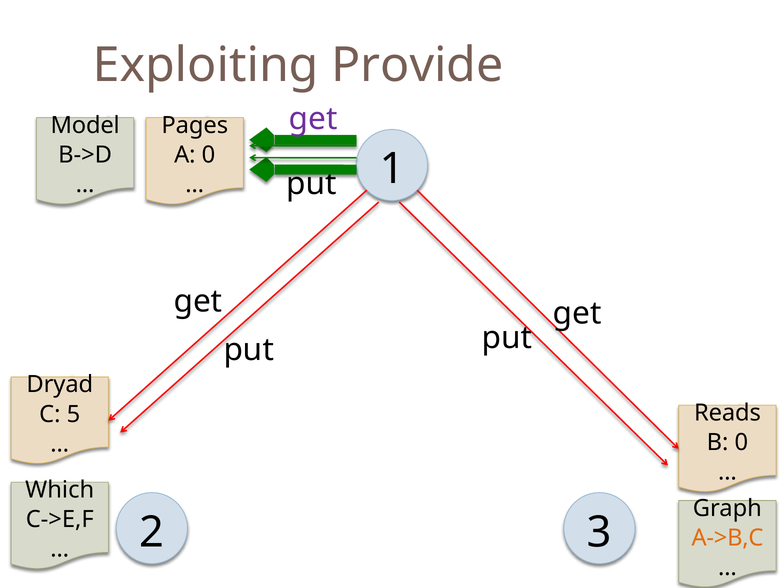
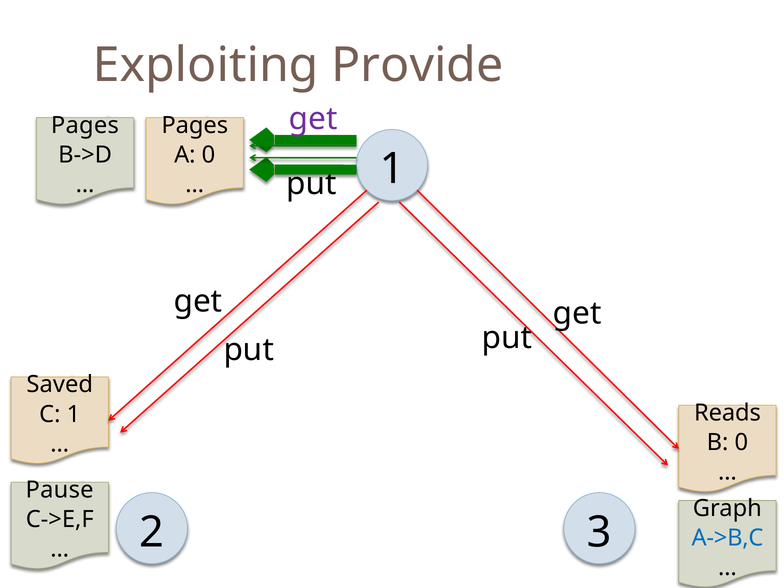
Model at (85, 125): Model -> Pages
Dryad: Dryad -> Saved
C 5: 5 -> 1
Which: Which -> Pause
A->B,C colour: orange -> blue
